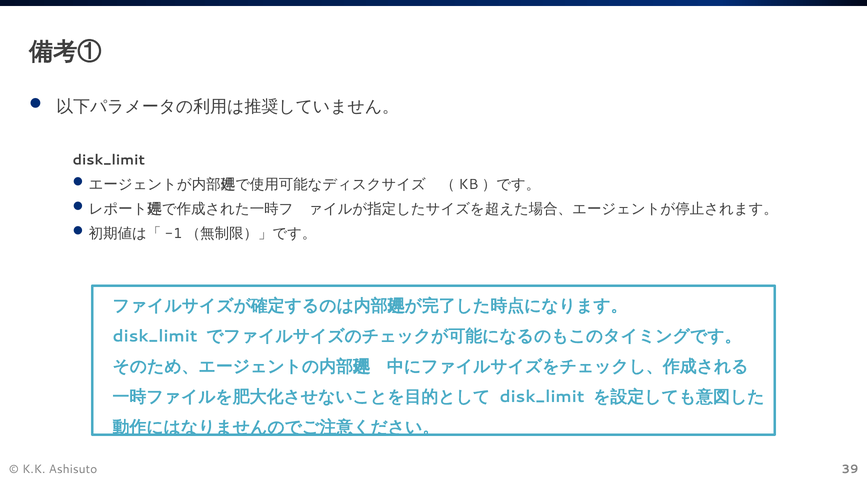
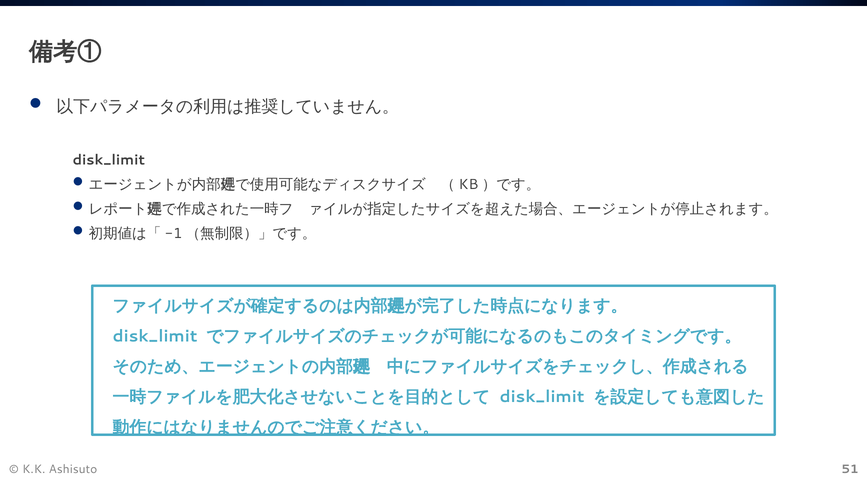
39: 39 -> 51
